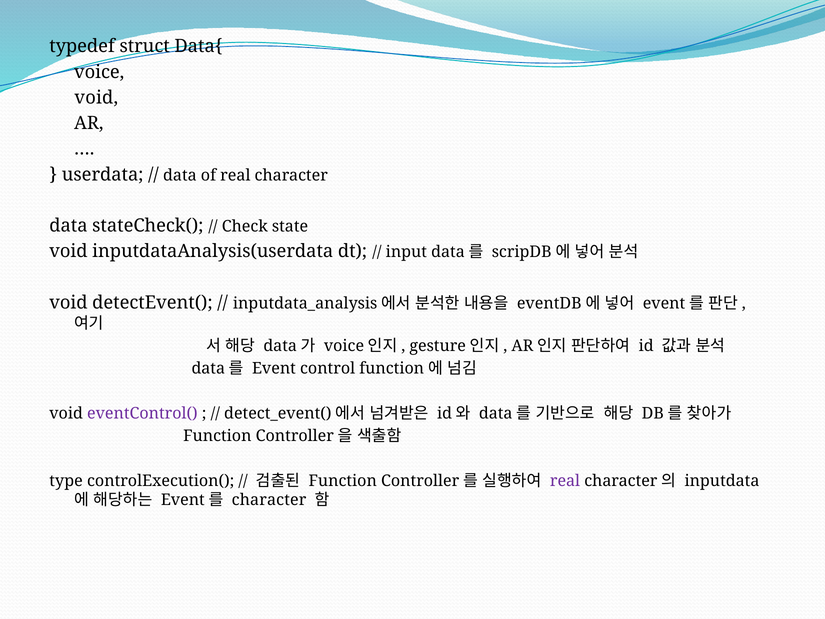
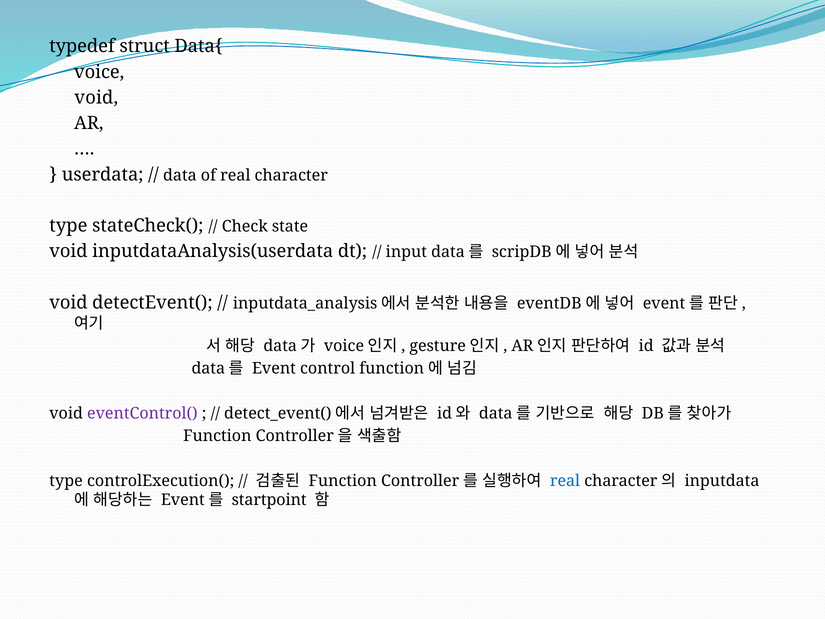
data at (68, 226): data -> type
real at (565, 481) colour: purple -> blue
character at (269, 500): character -> startpoint
